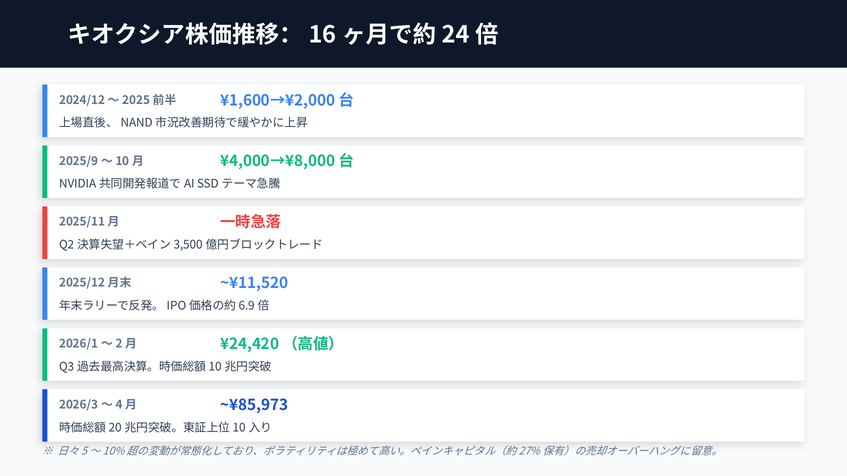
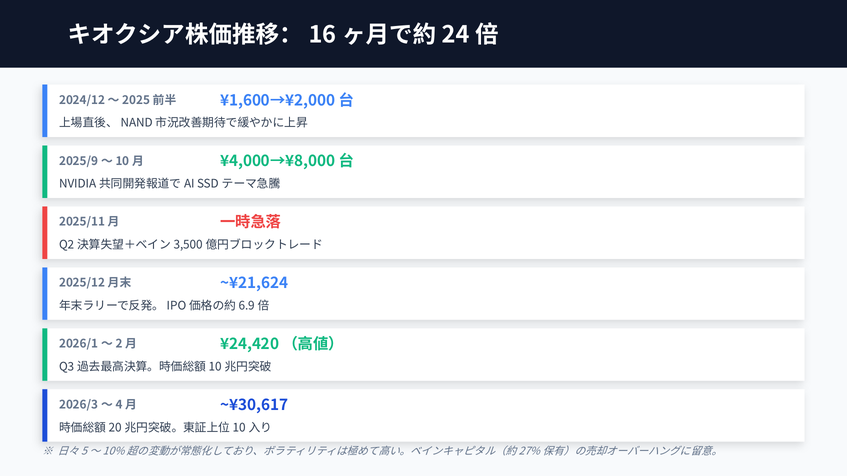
~¥11,520: ~¥11,520 -> ~¥21,624
~¥85,973: ~¥85,973 -> ~¥30,617
